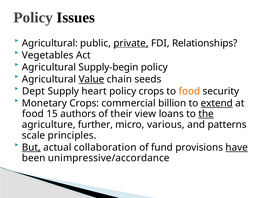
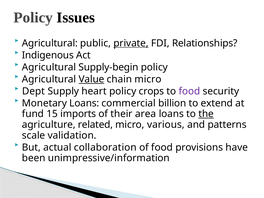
Vegetables: Vegetables -> Indigenous
chain seeds: seeds -> micro
food at (189, 91) colour: orange -> purple
Monetary Crops: Crops -> Loans
extend underline: present -> none
food at (33, 114): food -> fund
authors: authors -> imports
view: view -> area
further: further -> related
principles: principles -> validation
But underline: present -> none
of fund: fund -> food
have underline: present -> none
unimpressive/accordance: unimpressive/accordance -> unimpressive/information
